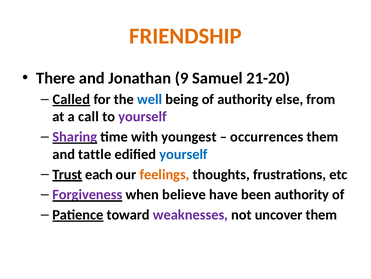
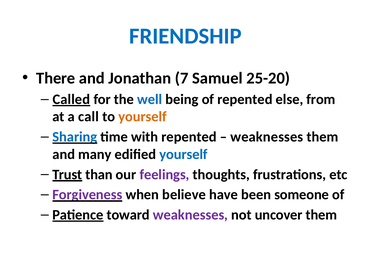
FRIENDSHIP colour: orange -> blue
9: 9 -> 7
21-20: 21-20 -> 25-20
of authority: authority -> repented
yourself at (142, 116) colour: purple -> orange
Sharing colour: purple -> blue
with youngest: youngest -> repented
occurrences at (267, 137): occurrences -> weaknesses
tattle: tattle -> many
each: each -> than
feelings colour: orange -> purple
been authority: authority -> someone
